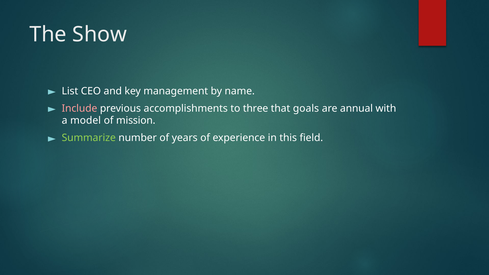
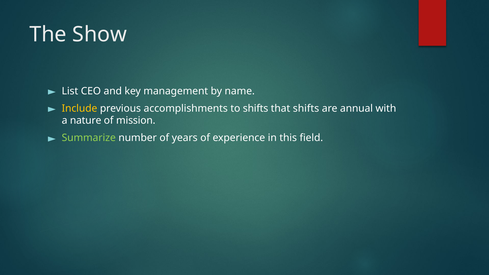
Include colour: pink -> yellow
to three: three -> shifts
that goals: goals -> shifts
model: model -> nature
